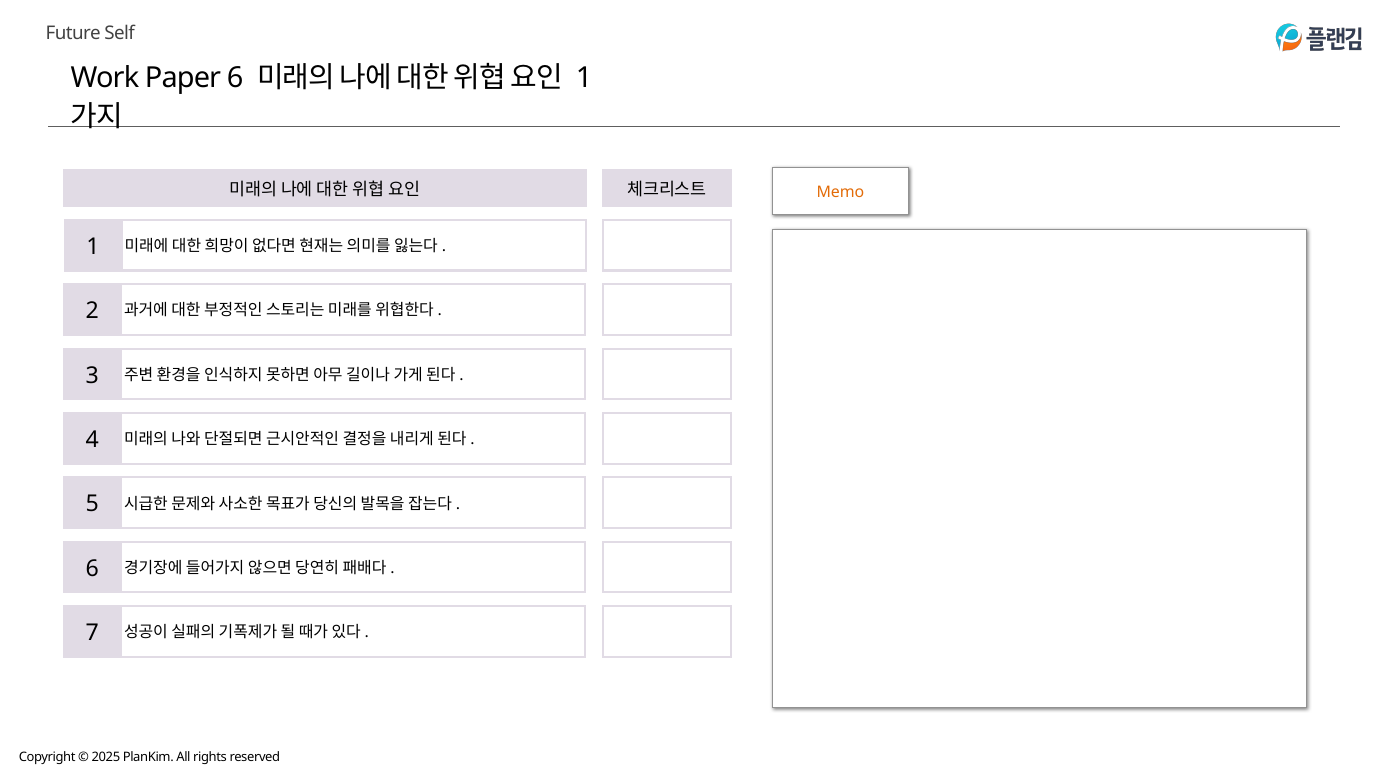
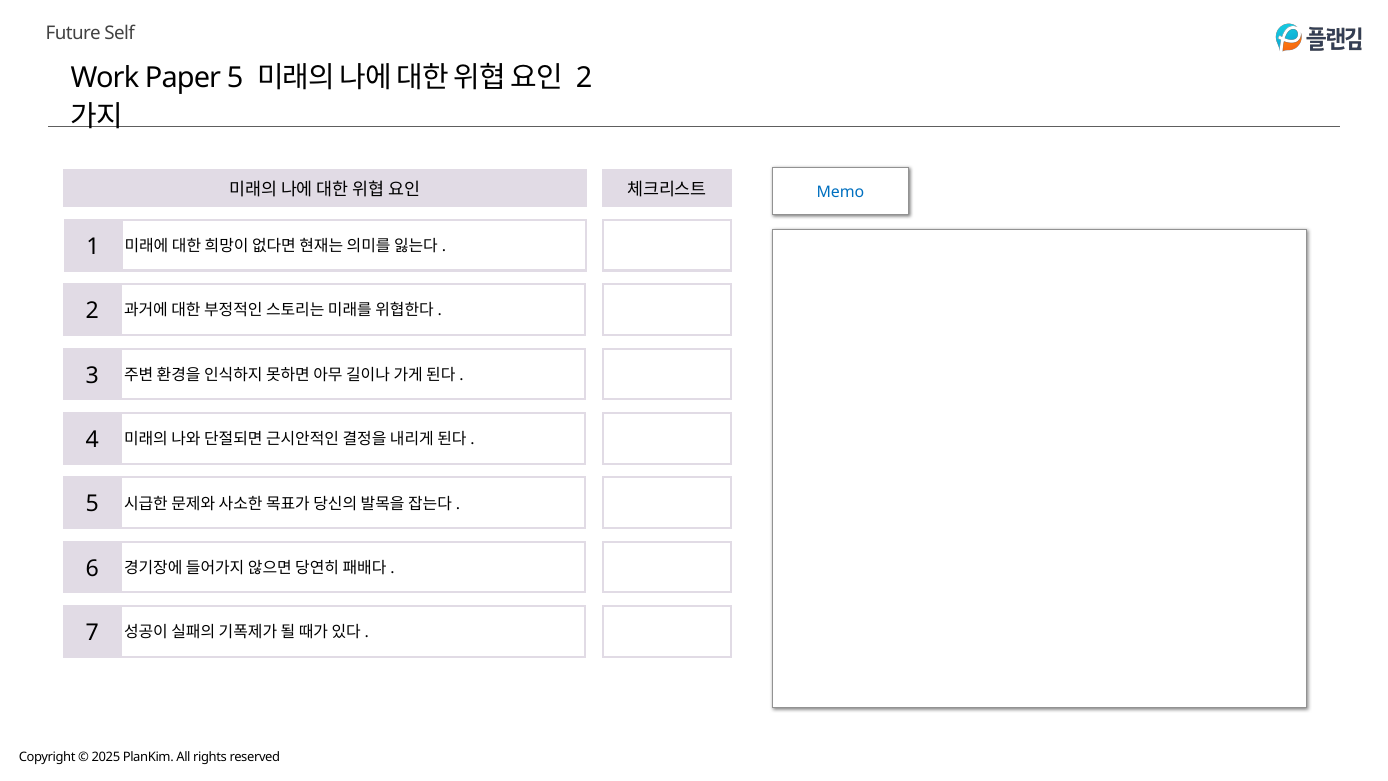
Paper 6: 6 -> 5
1 at (584, 78): 1 -> 2
Memo colour: orange -> blue
